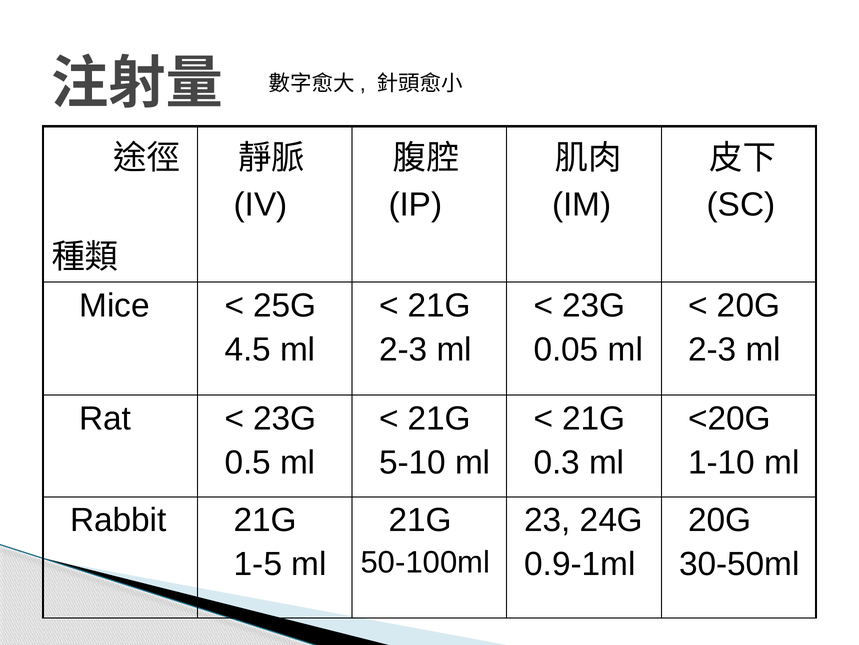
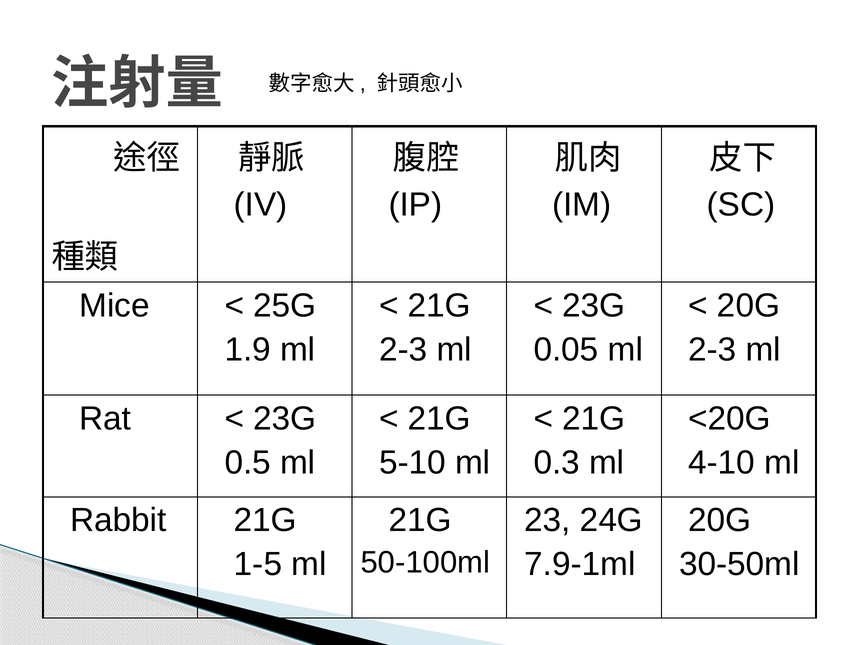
4.5: 4.5 -> 1.9
1-10: 1-10 -> 4-10
0.9-1ml: 0.9-1ml -> 7.9-1ml
